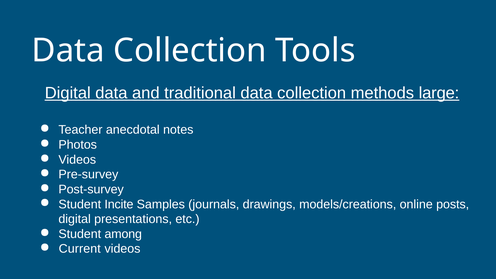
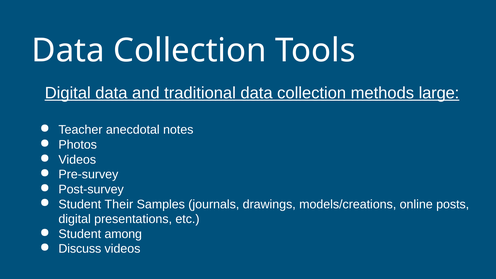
Incite: Incite -> Their
Current: Current -> Discuss
